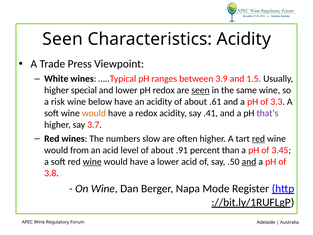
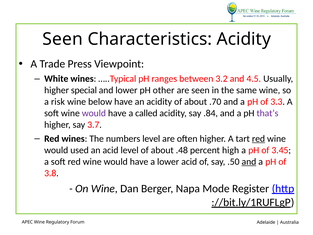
3.9: 3.9 -> 3.2
1.5: 1.5 -> 4.5
pH redox: redox -> other
seen at (200, 90) underline: present -> none
.61: .61 -> .70
would at (94, 113) colour: orange -> purple
a redox: redox -> called
.41: .41 -> .84
numbers slow: slow -> level
from: from -> used
.91: .91 -> .48
than: than -> high
wine at (92, 161) underline: present -> none
